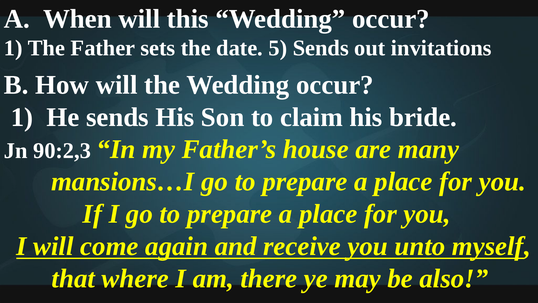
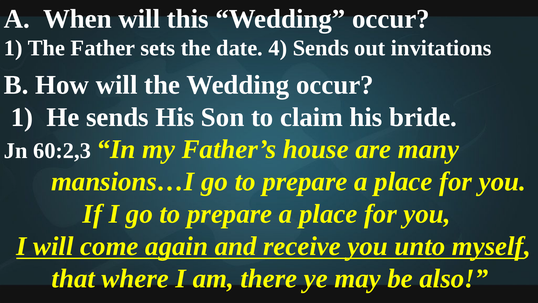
5: 5 -> 4
90:2,3: 90:2,3 -> 60:2,3
